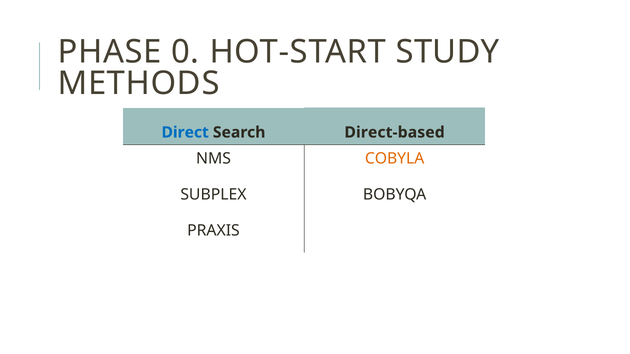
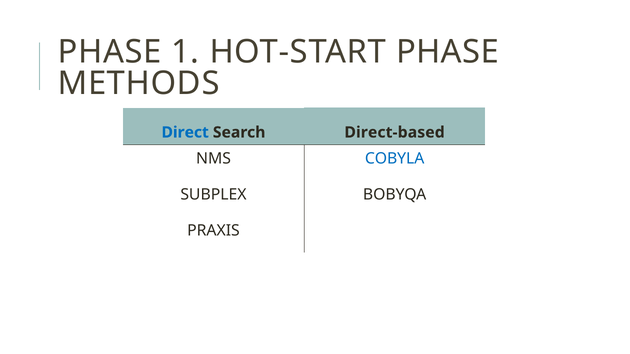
0: 0 -> 1
HOT-START STUDY: STUDY -> PHASE
COBYLA colour: orange -> blue
